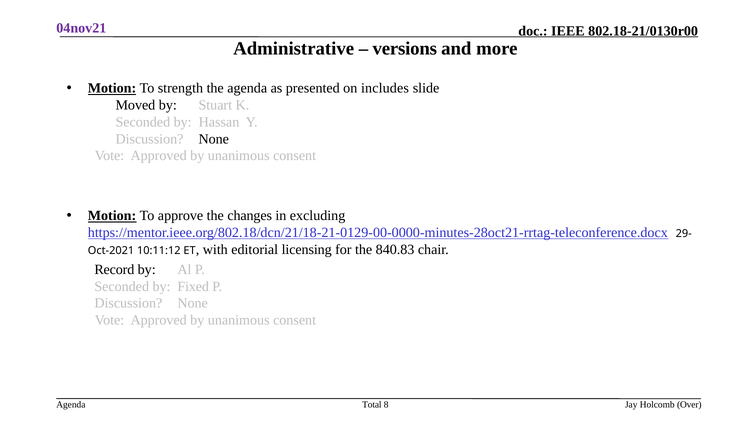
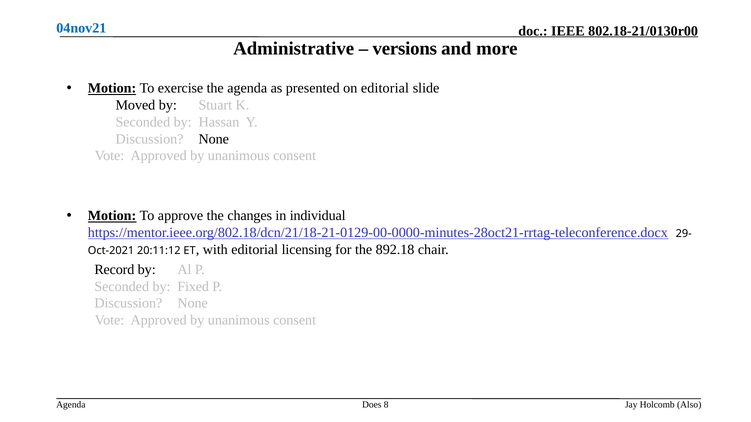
04nov21 colour: purple -> blue
strength: strength -> exercise
on includes: includes -> editorial
excluding: excluding -> individual
10:11:12: 10:11:12 -> 20:11:12
840.83: 840.83 -> 892.18
Total: Total -> Does
Over: Over -> Also
